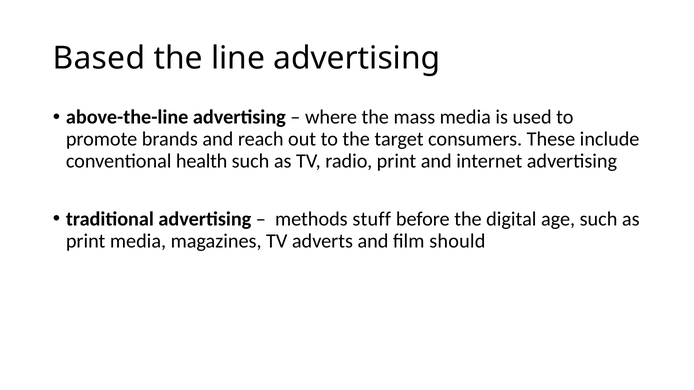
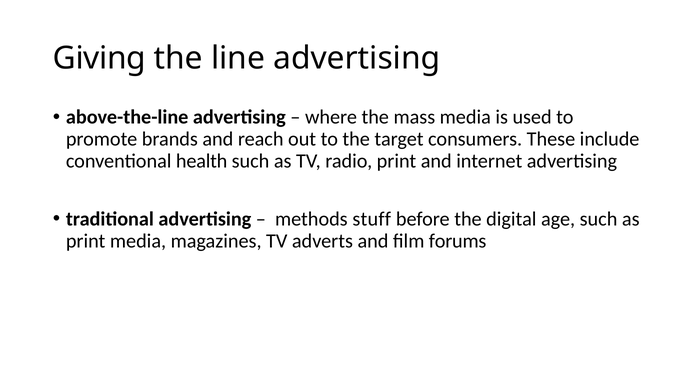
Based: Based -> Giving
should: should -> forums
